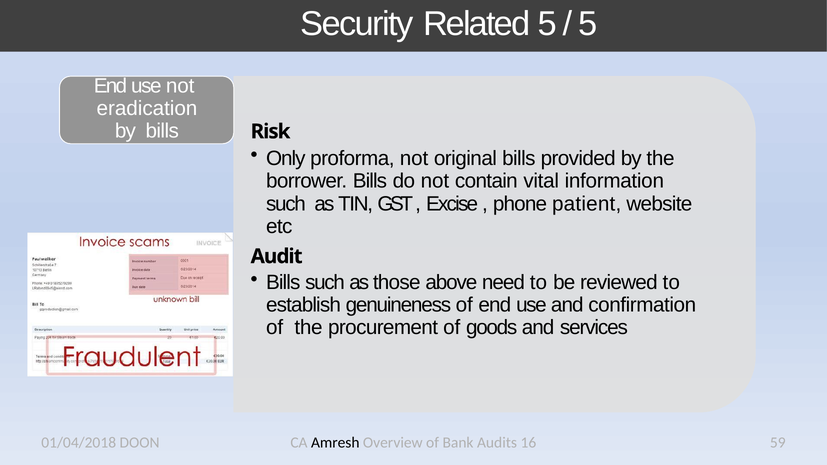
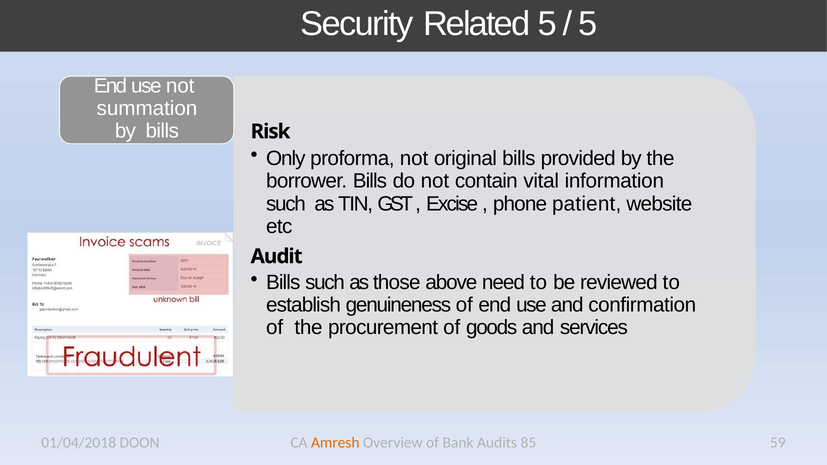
eradication: eradication -> summation
Amresh colour: black -> orange
16: 16 -> 85
